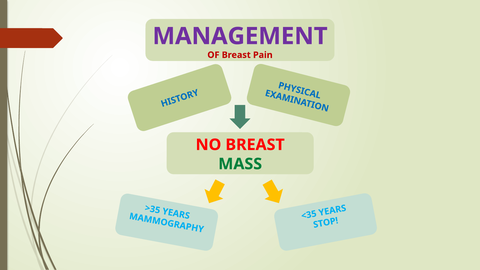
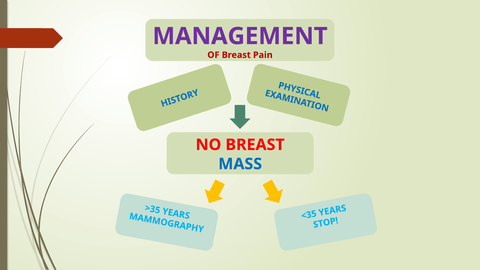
MASS colour: green -> blue
